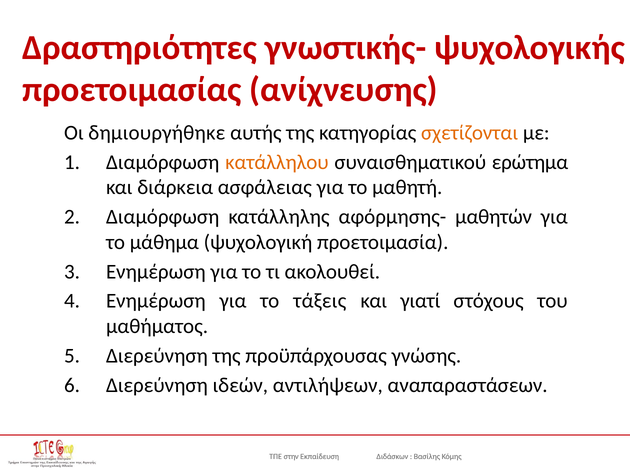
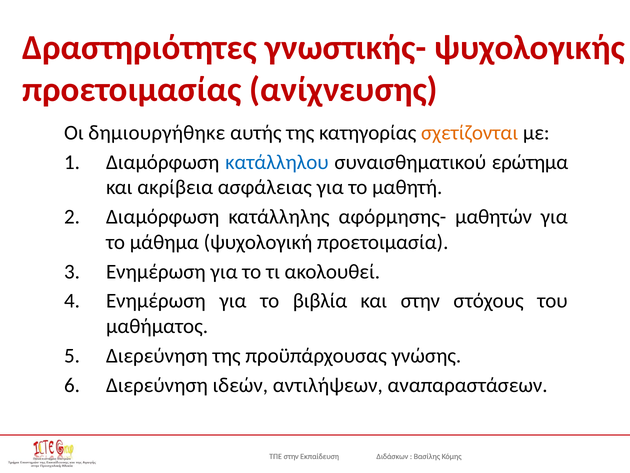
κατάλληλου colour: orange -> blue
διάρκεια: διάρκεια -> ακρίβεια
τάξεις: τάξεις -> βιβλία
και γιατί: γιατί -> στην
